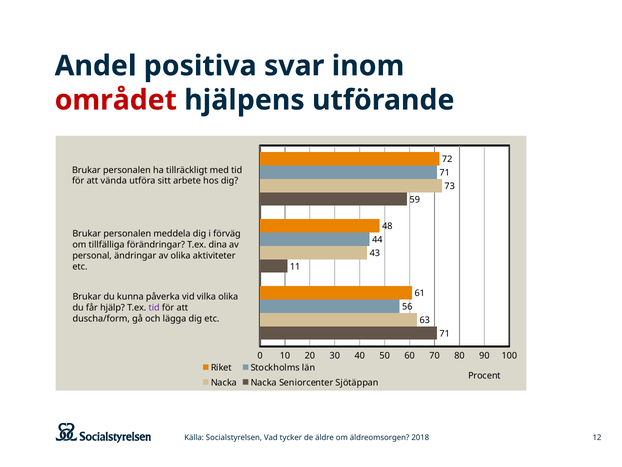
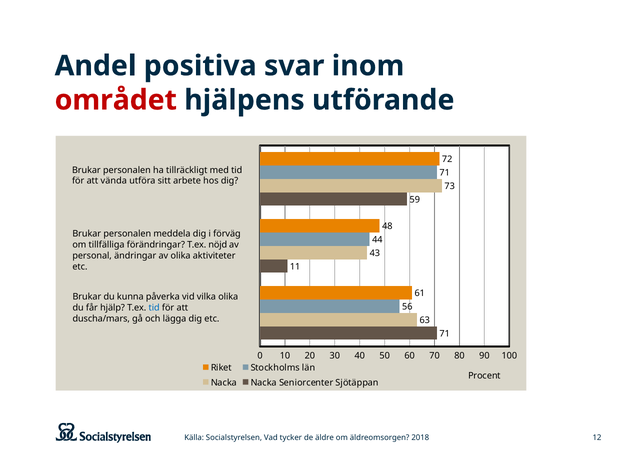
dina: dina -> nöjd
tid at (154, 308) colour: purple -> blue
duscha/form: duscha/form -> duscha/mars
